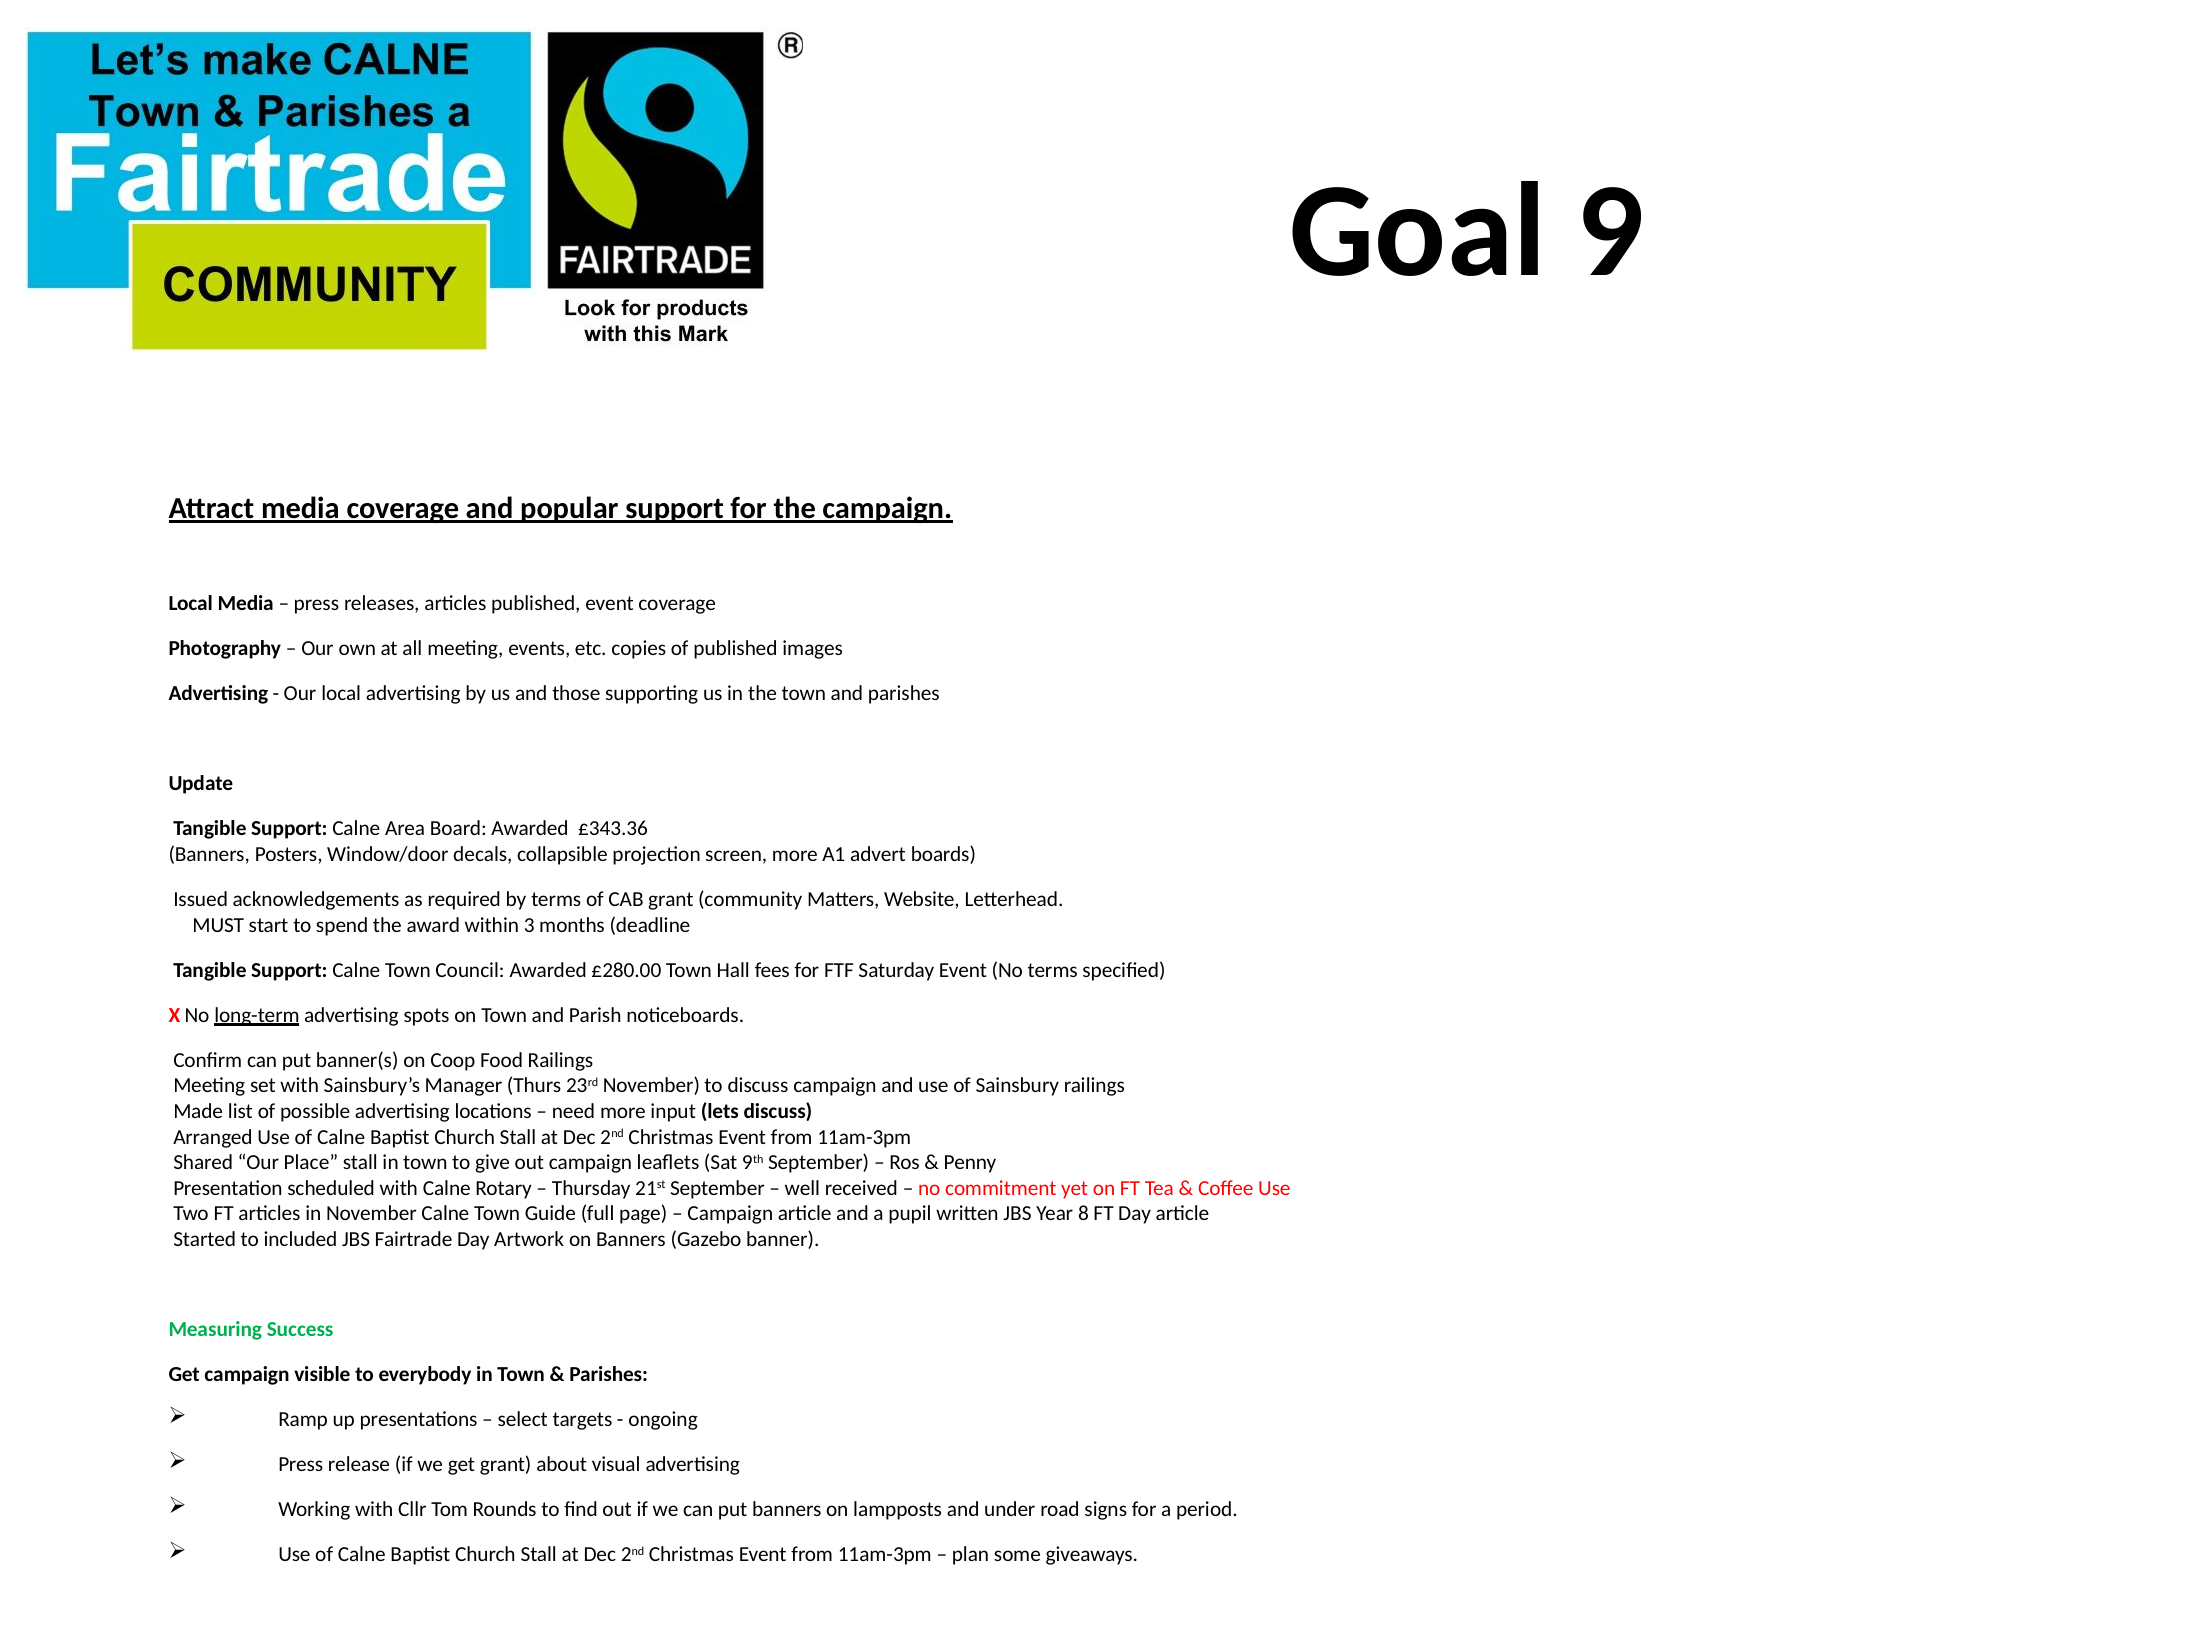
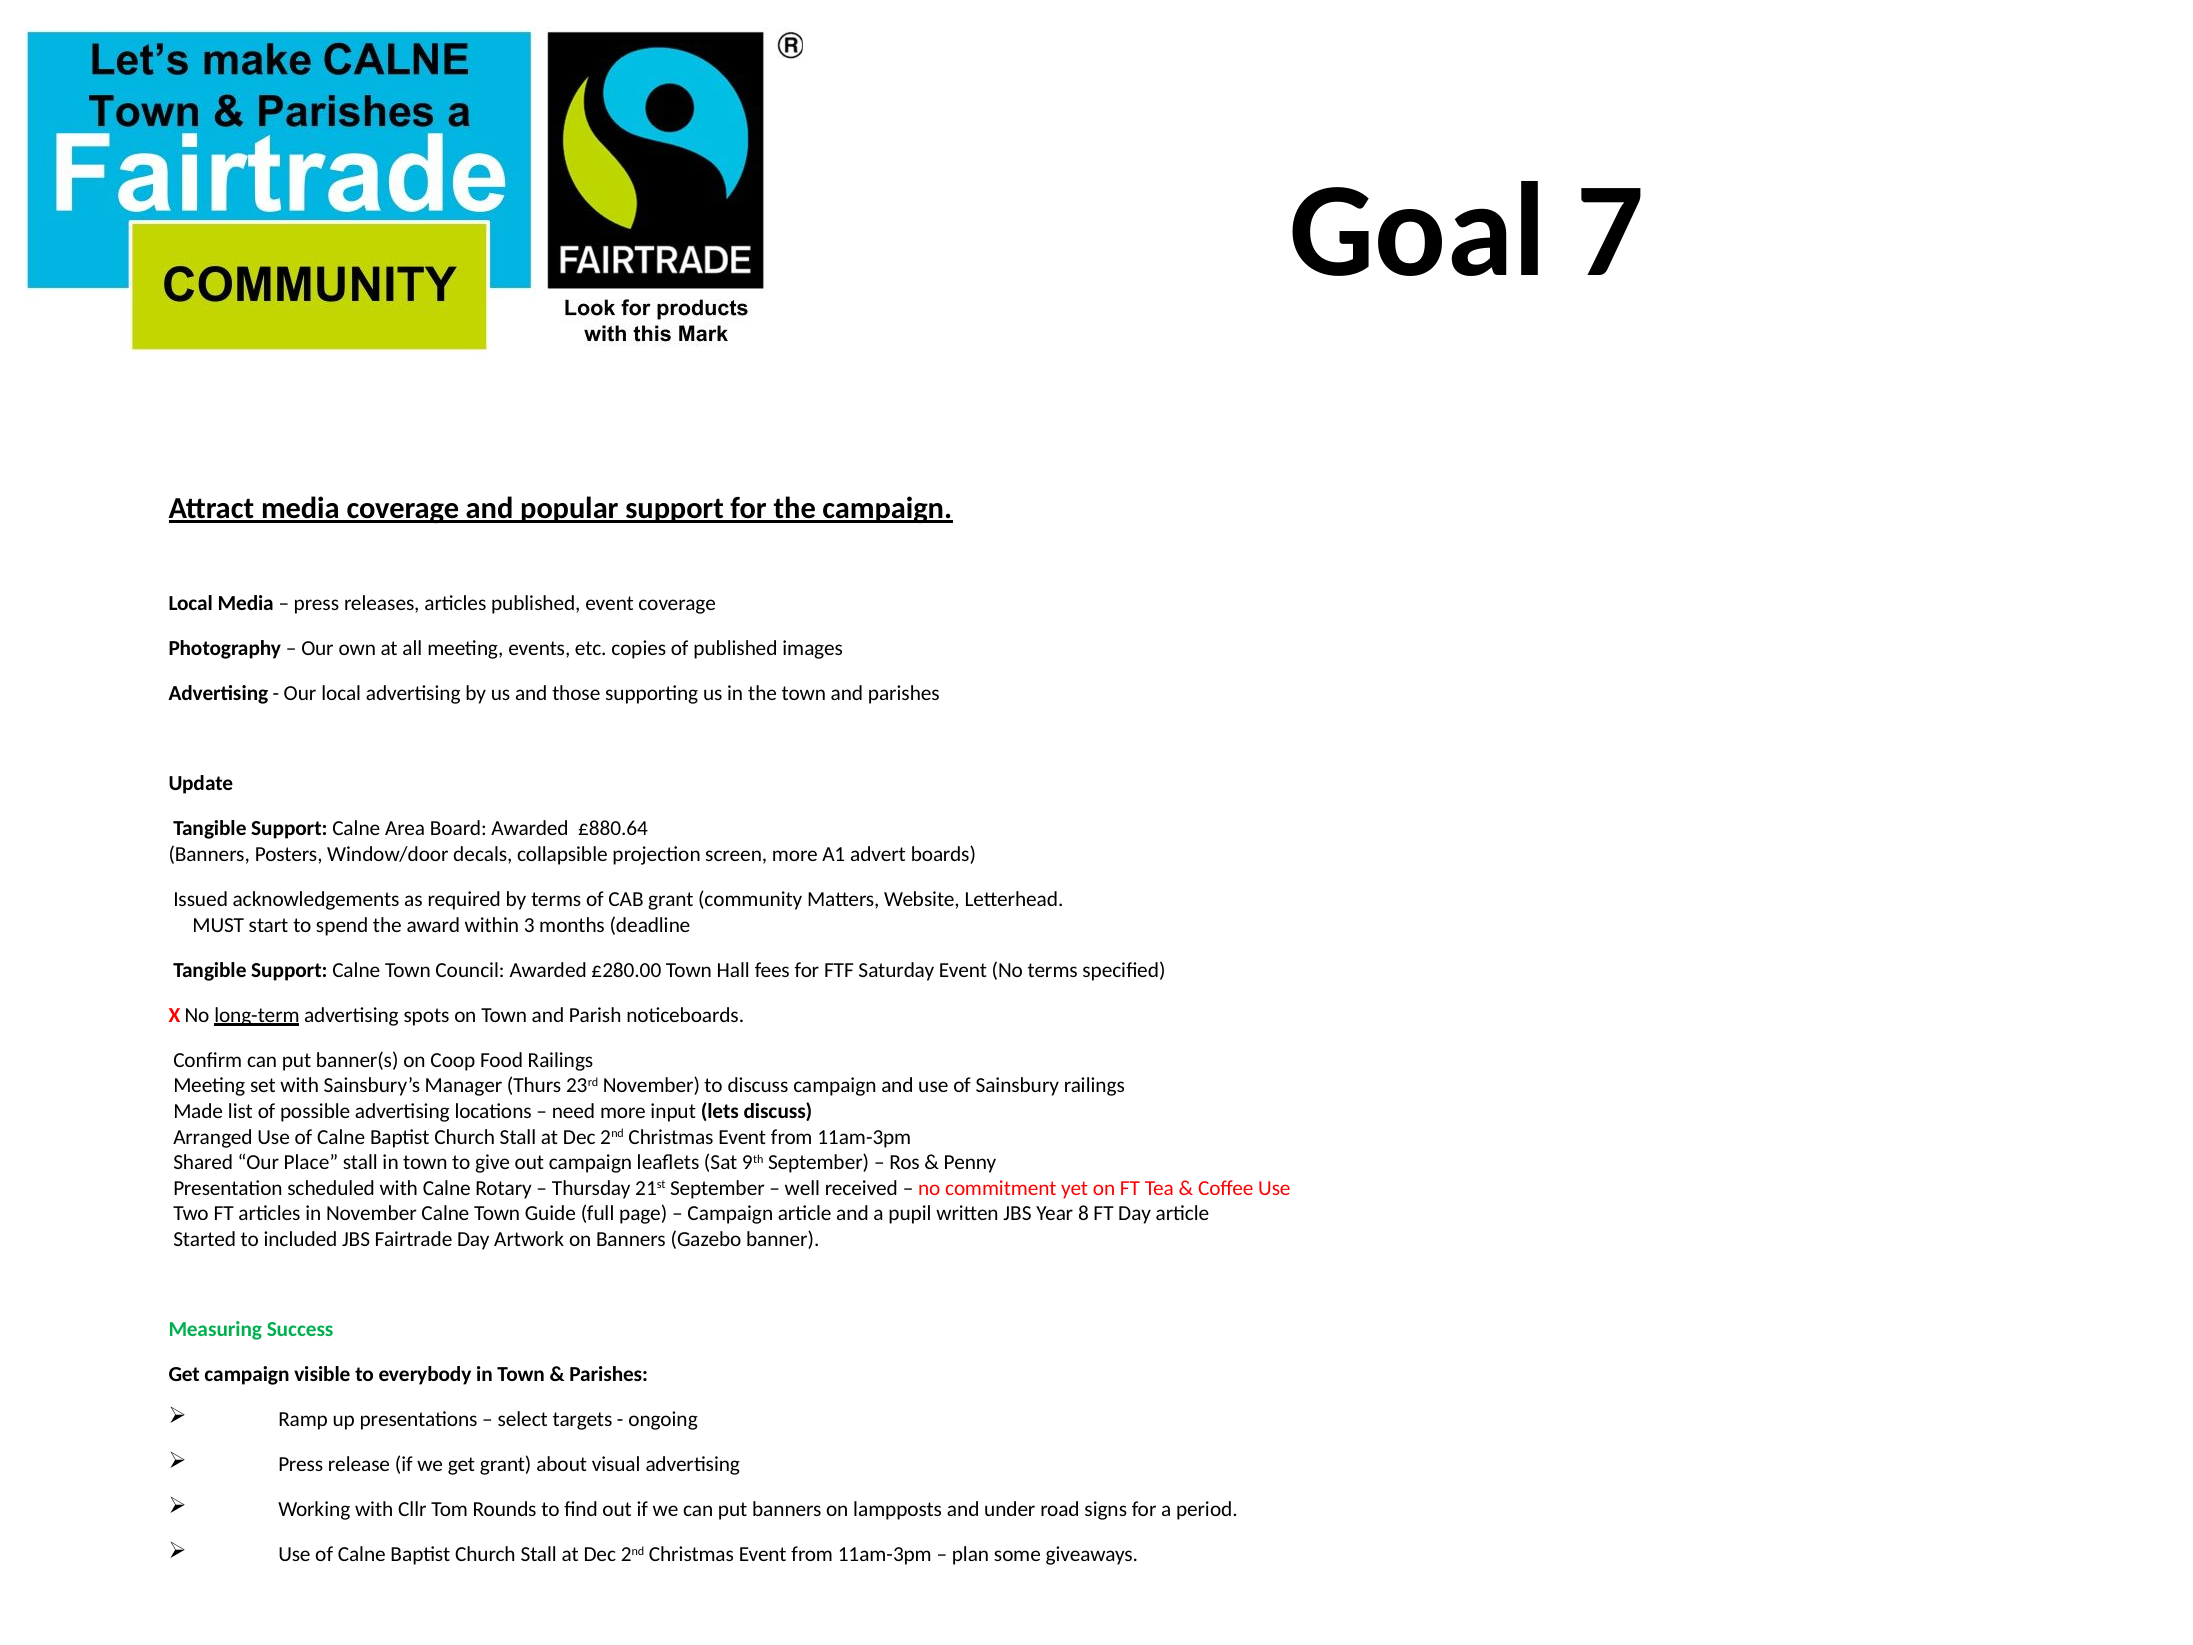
9: 9 -> 7
£343.36: £343.36 -> £880.64
